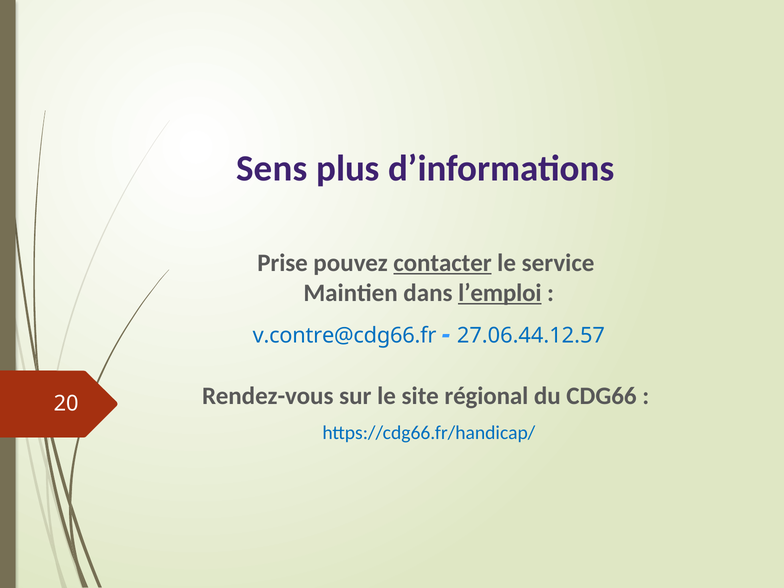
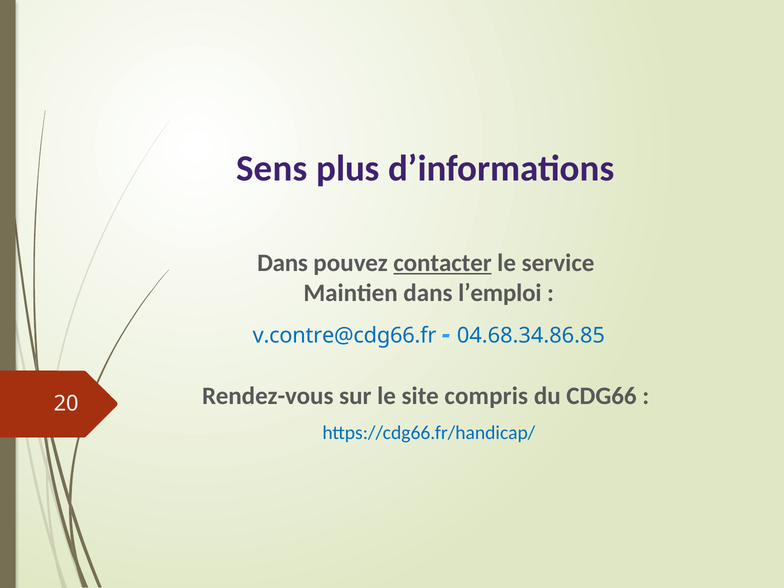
Prise at (283, 263): Prise -> Dans
l’emploi underline: present -> none
27.06.44.12.57: 27.06.44.12.57 -> 04.68.34.86.85
régional: régional -> compris
